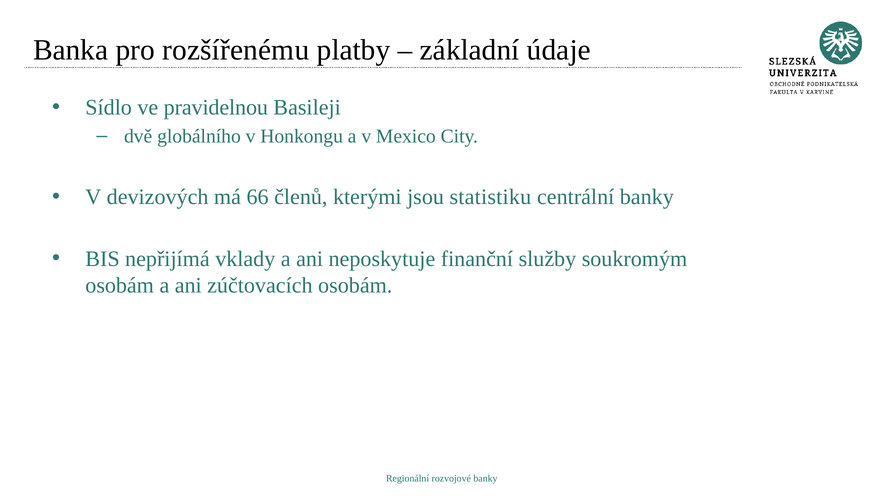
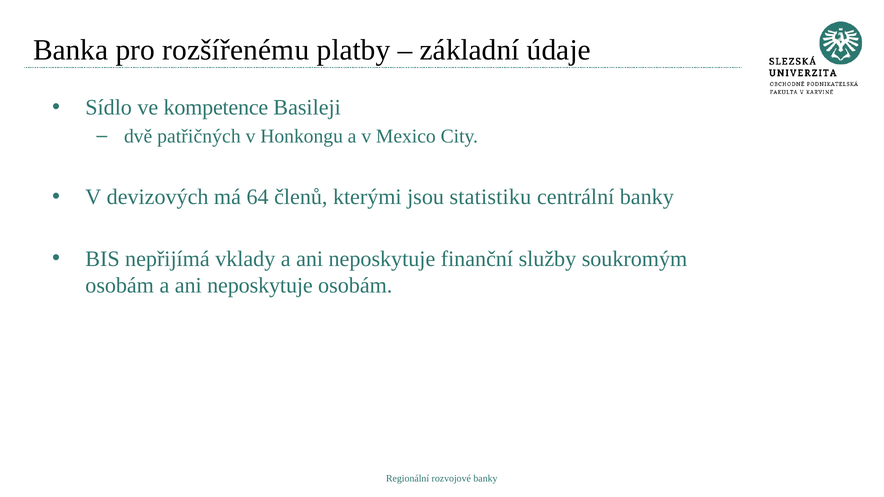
pravidelnou: pravidelnou -> kompetence
globálního: globálního -> patřičných
66: 66 -> 64
osobám a ani zúčtovacích: zúčtovacích -> neposkytuje
